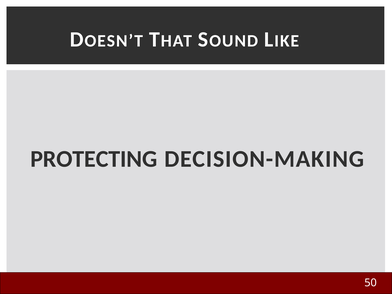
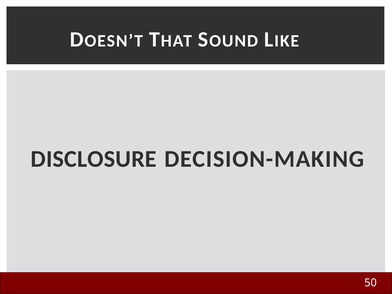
PROTECTING: PROTECTING -> DISCLOSURE
